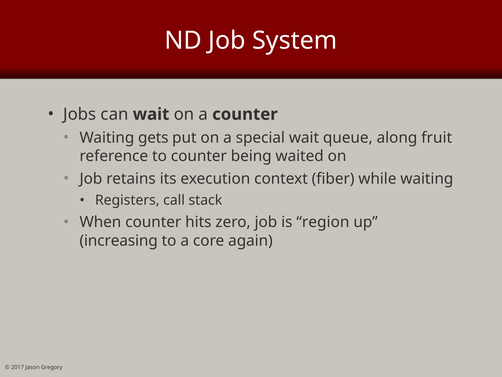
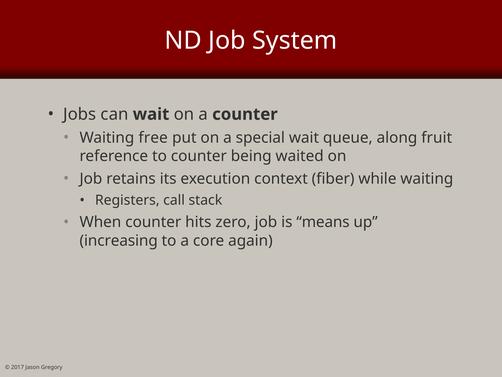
gets: gets -> free
region: region -> means
